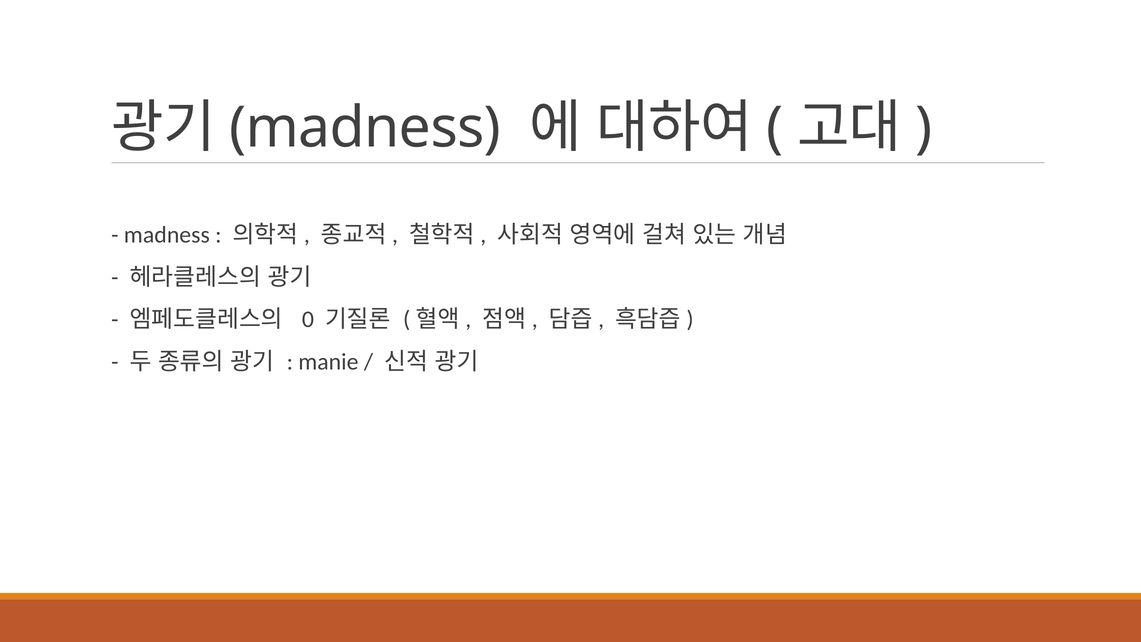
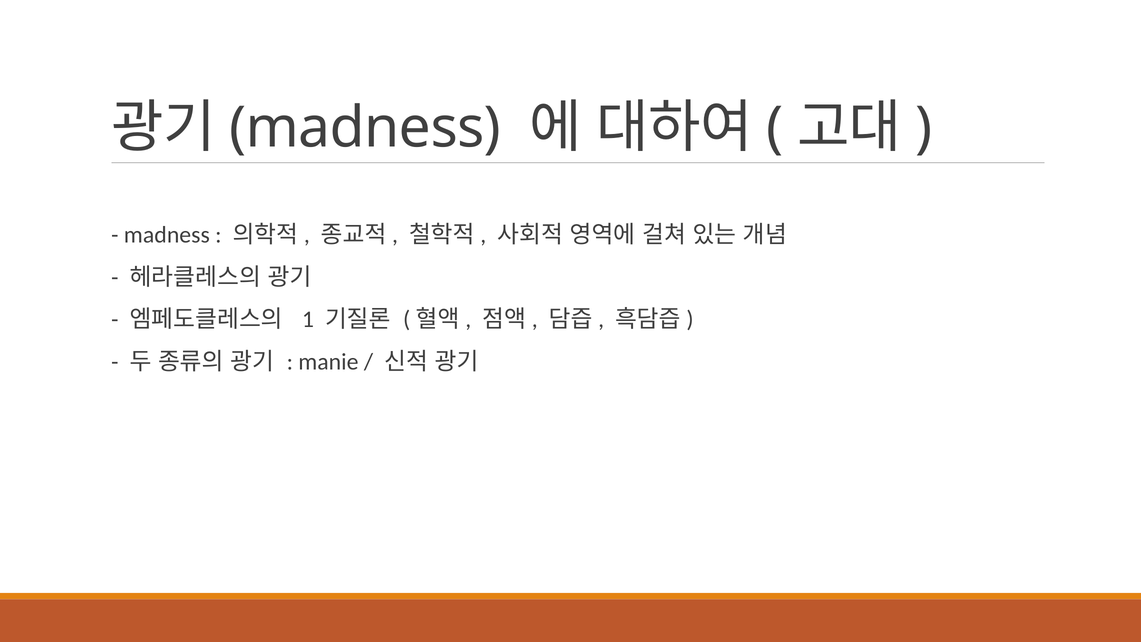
0: 0 -> 1
